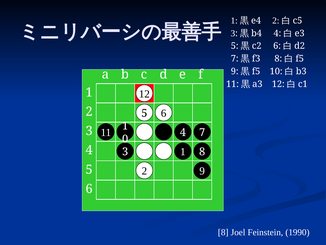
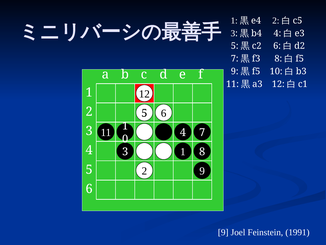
8 at (223, 232): 8 -> 9
1990: 1990 -> 1991
